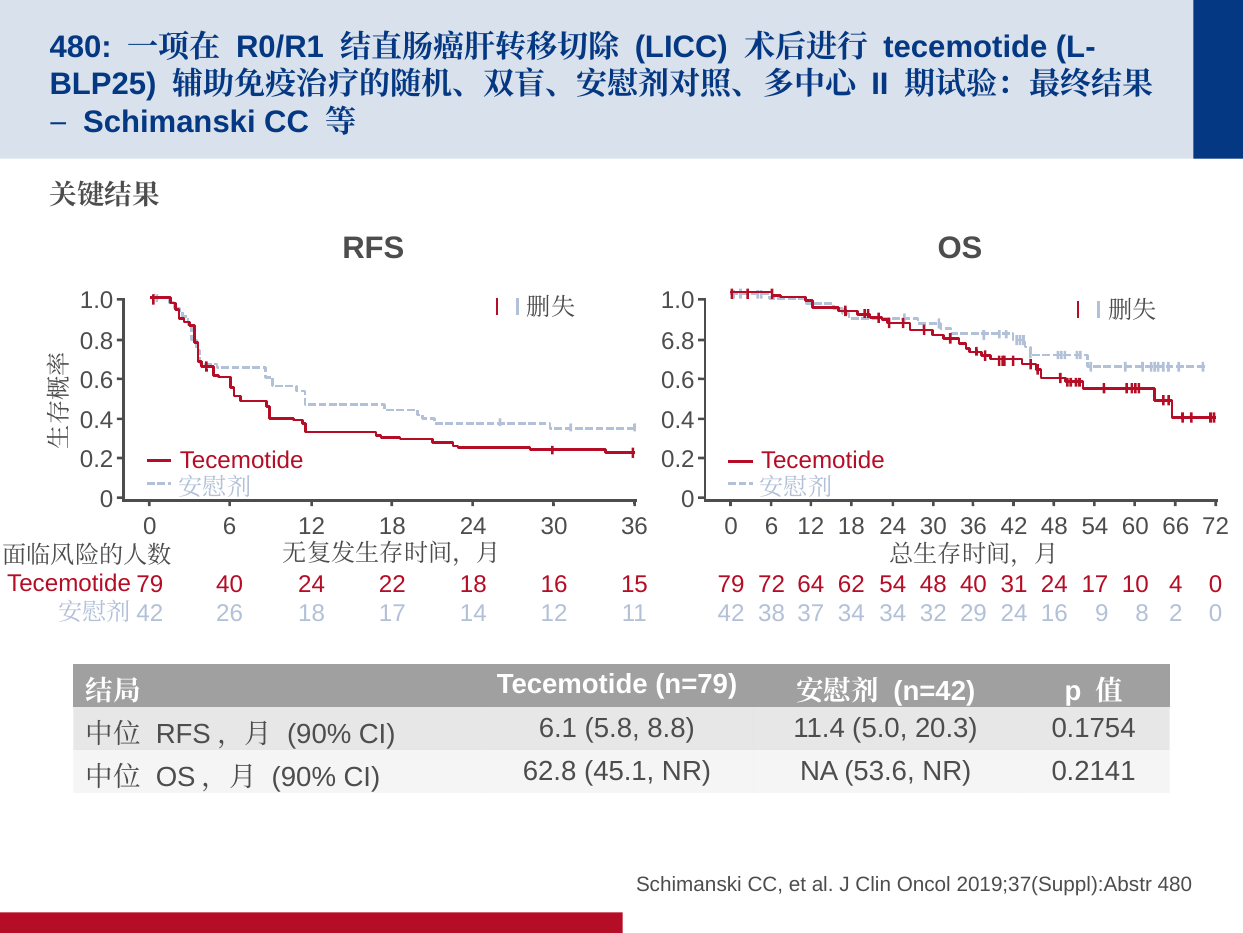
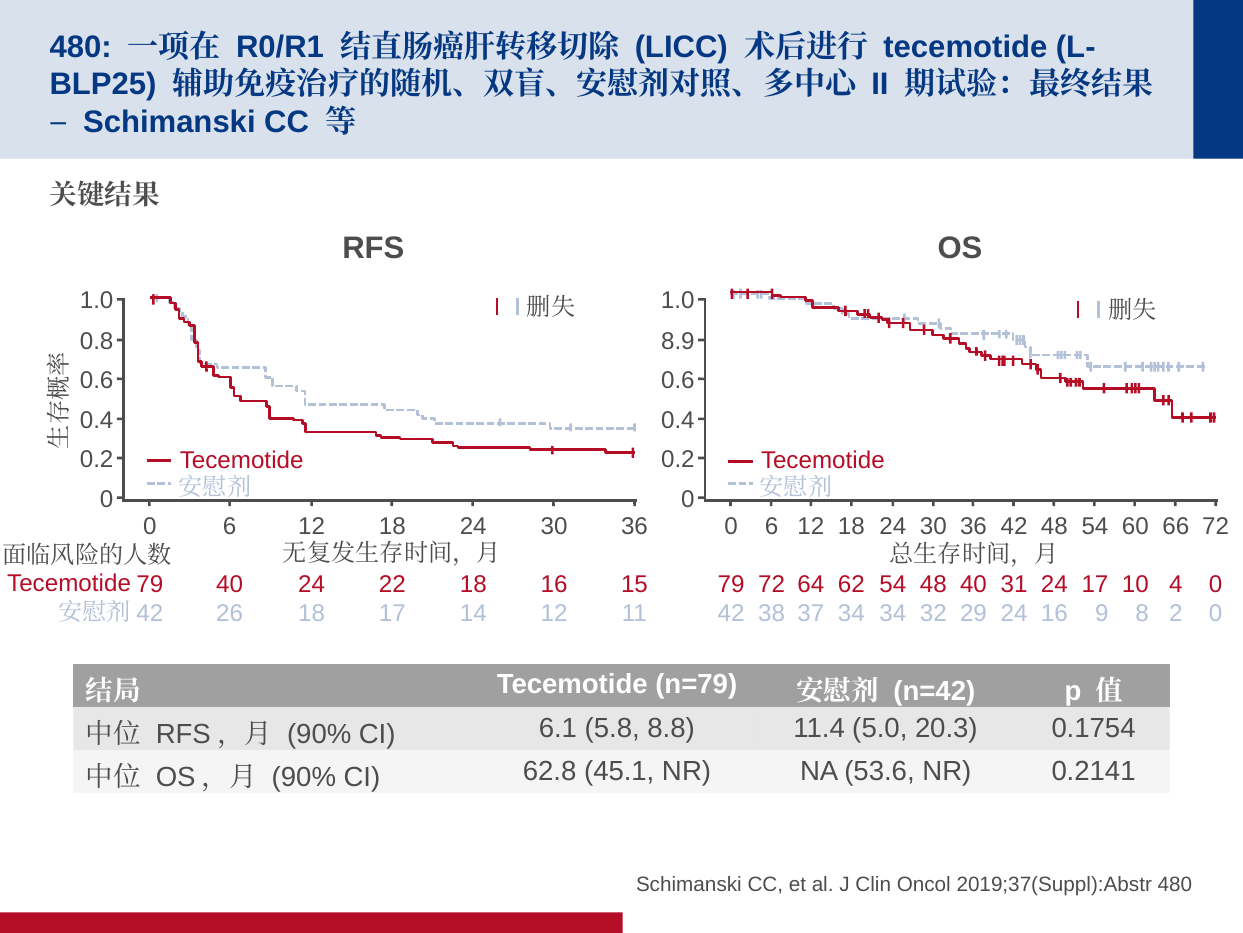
6.8: 6.8 -> 8.9
